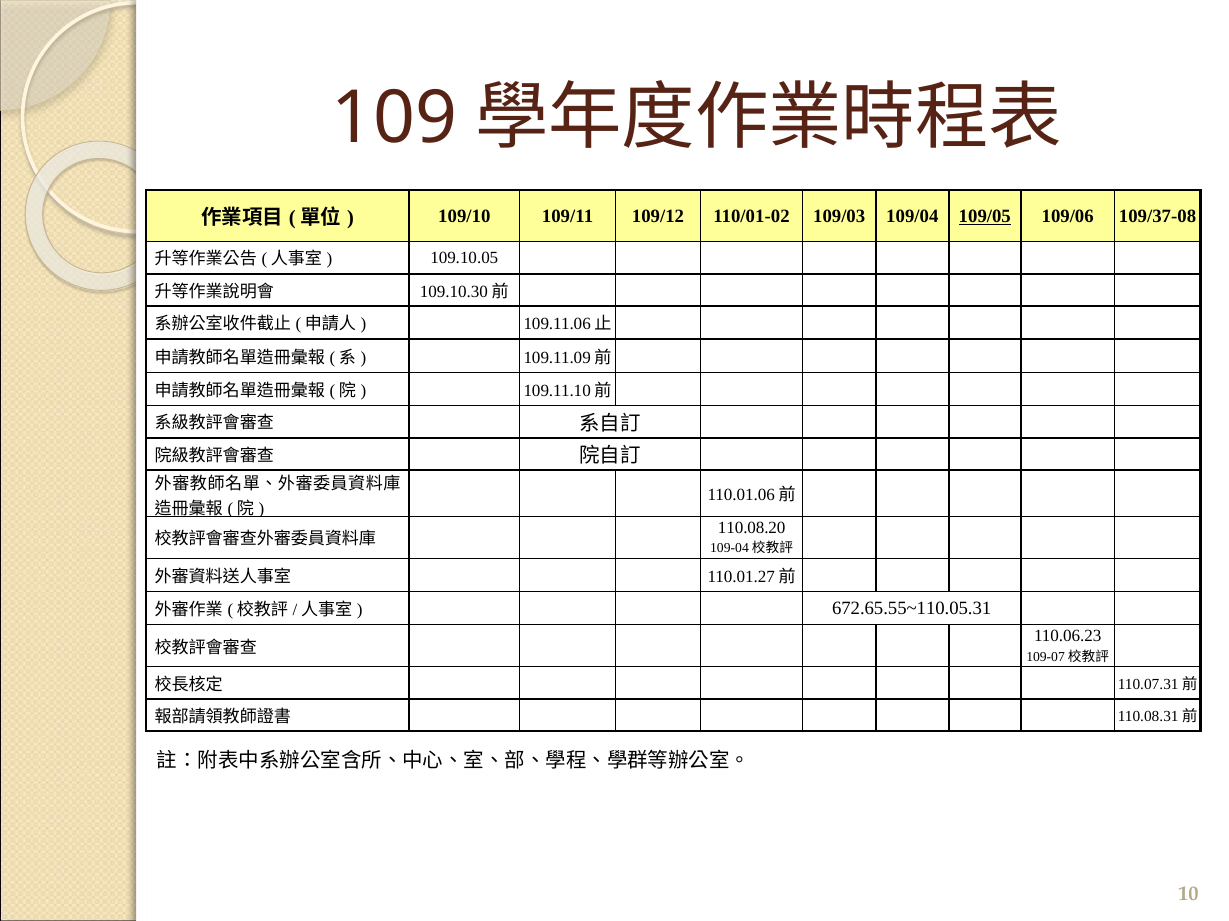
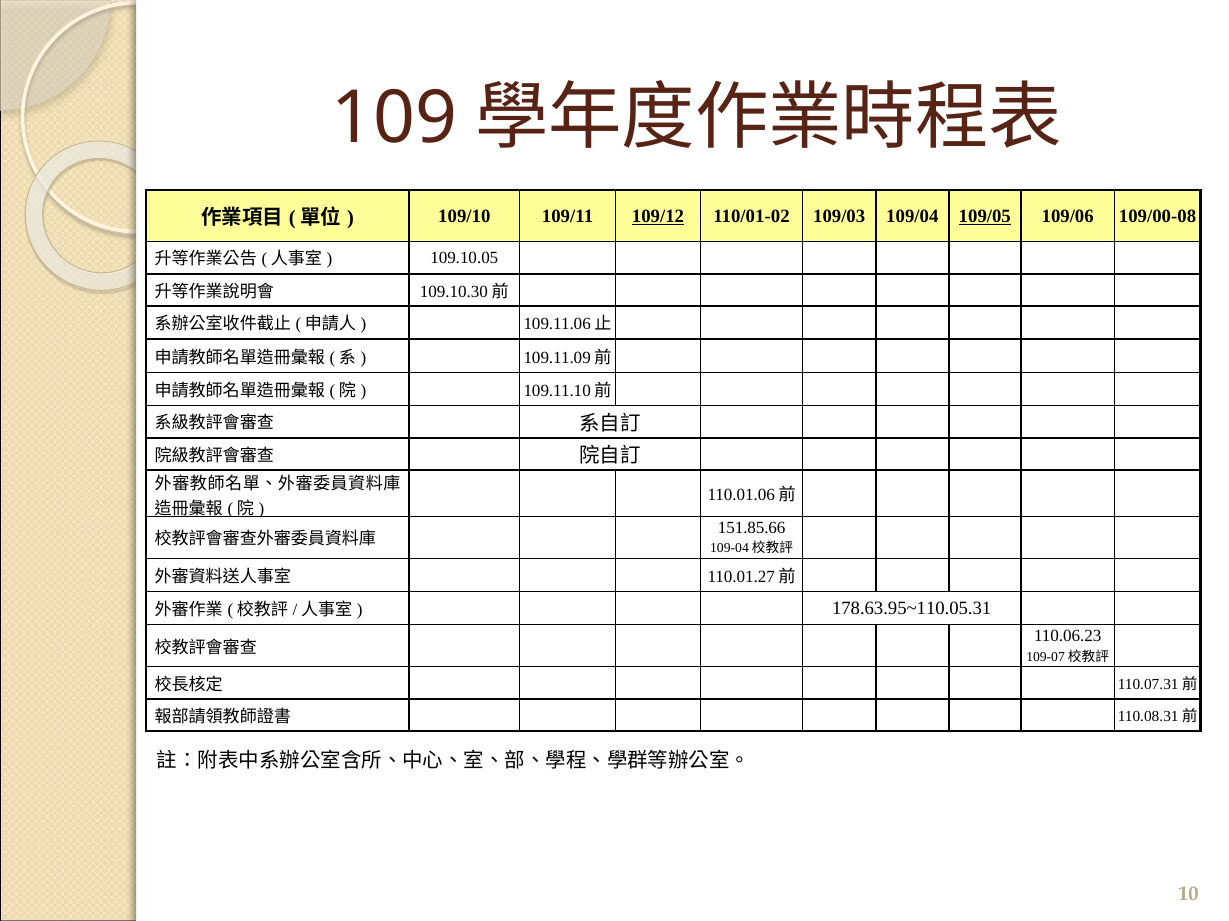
109/12 underline: none -> present
109/37-08: 109/37-08 -> 109/00-08
110.08.20: 110.08.20 -> 151.85.66
672.65.55~110.05.31: 672.65.55~110.05.31 -> 178.63.95~110.05.31
